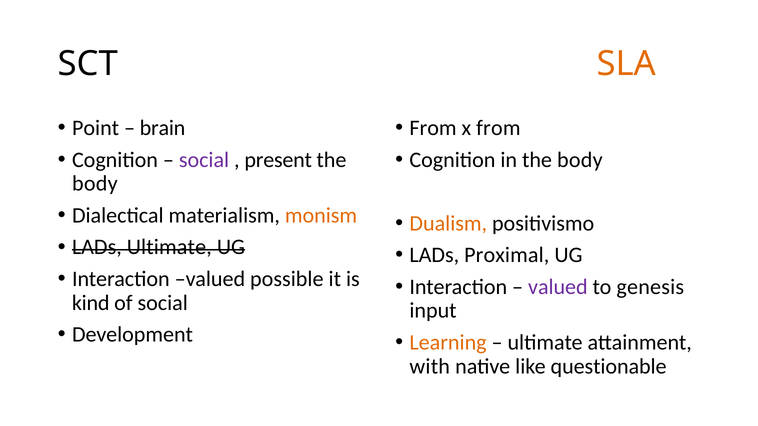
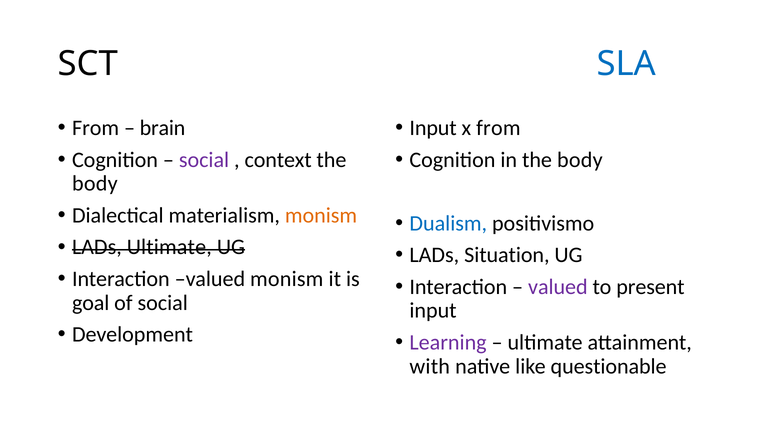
SLA colour: orange -> blue
Point at (96, 128): Point -> From
From at (433, 128): From -> Input
present: present -> context
Dualism colour: orange -> blue
Proximal: Proximal -> Situation
valued possible: possible -> monism
genesis: genesis -> present
kind: kind -> goal
Learning colour: orange -> purple
